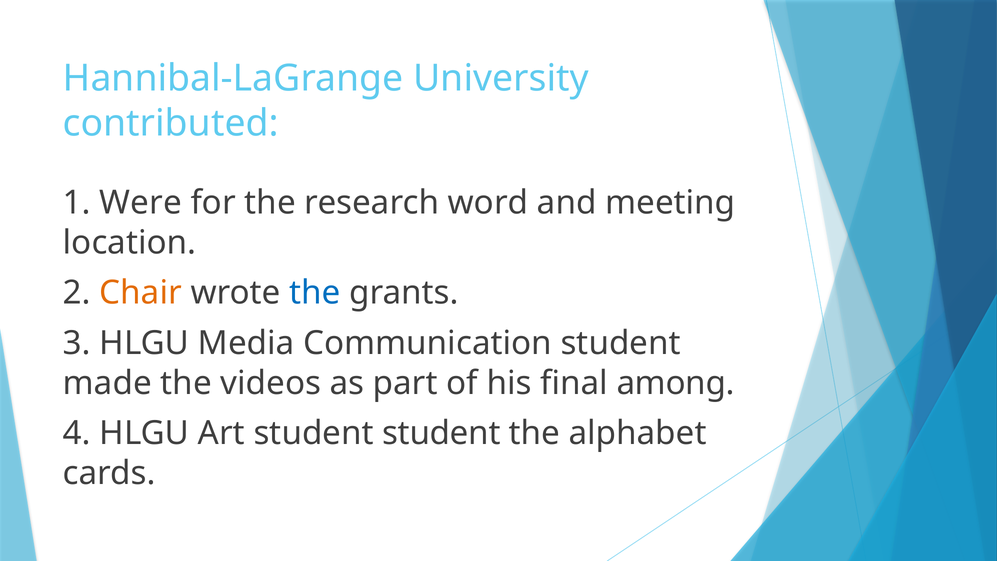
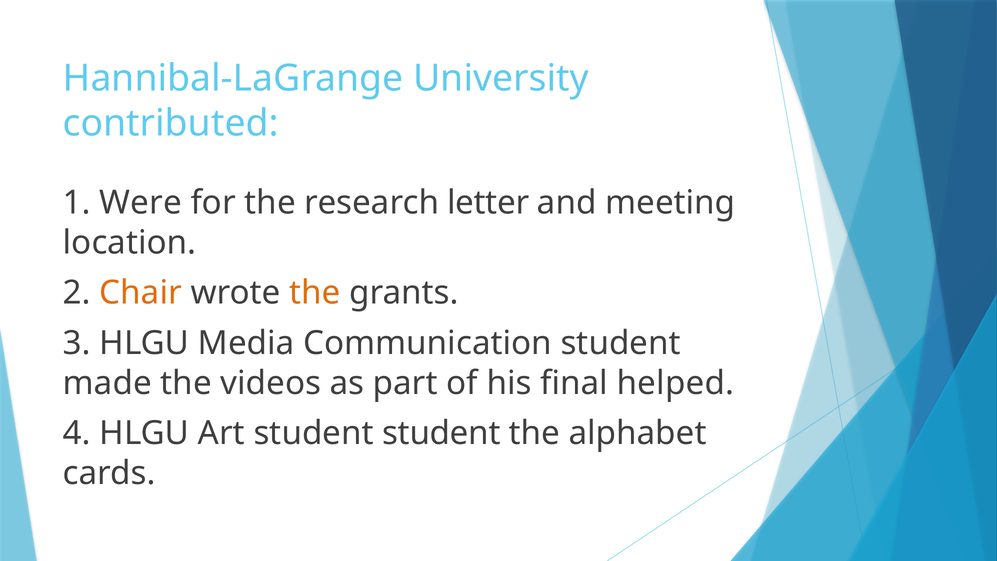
word: word -> letter
the at (315, 293) colour: blue -> orange
among: among -> helped
